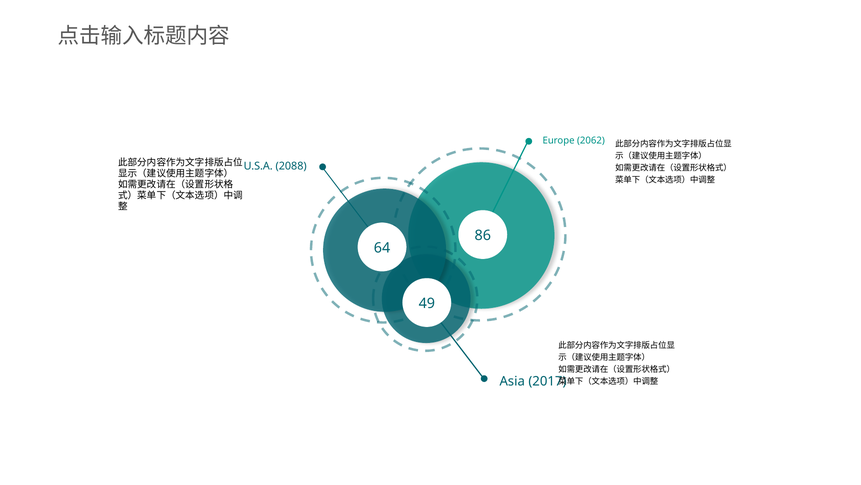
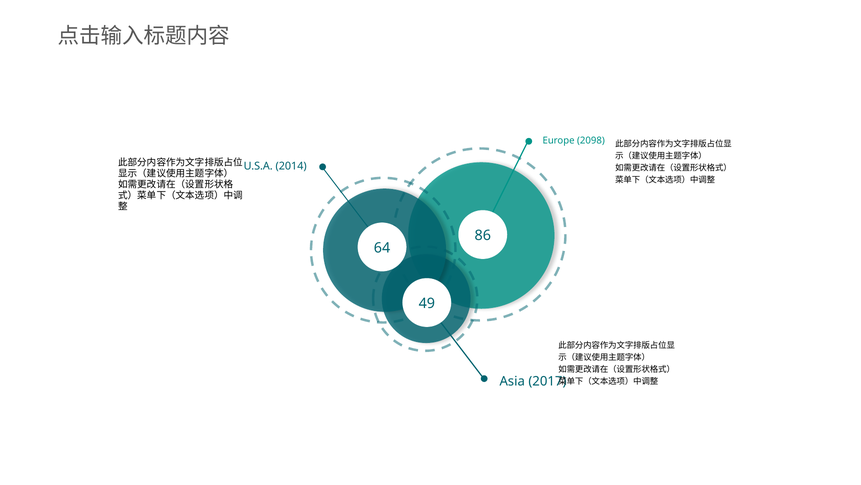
2062: 2062 -> 2098
2088: 2088 -> 2014
